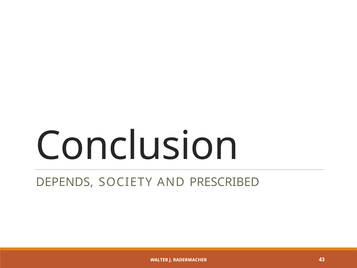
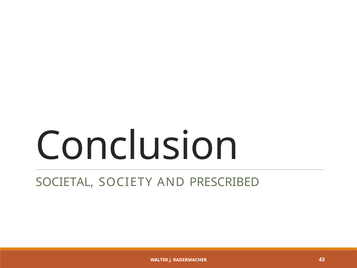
DEPENDS: DEPENDS -> SOCIETAL
